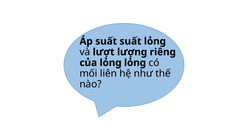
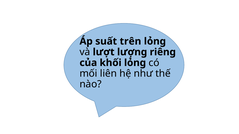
suất suất: suất -> trên
của lỏng: lỏng -> khối
